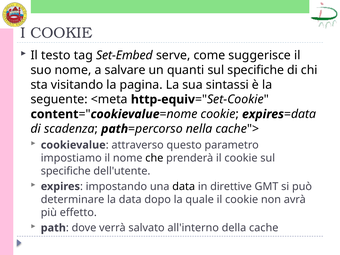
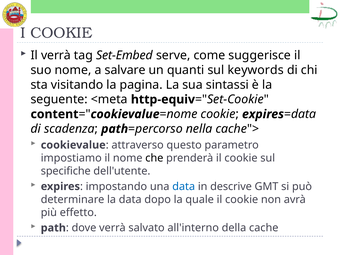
Il testo: testo -> verrà
specifiche at (256, 70): specifiche -> keywords
data at (184, 186) colour: black -> blue
direttive: direttive -> descrive
